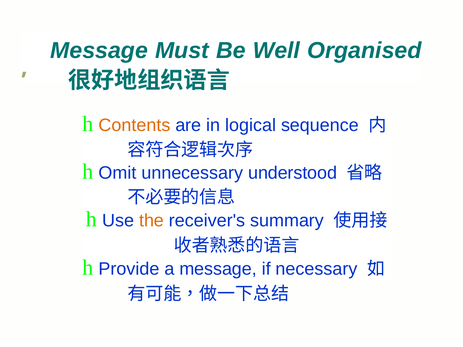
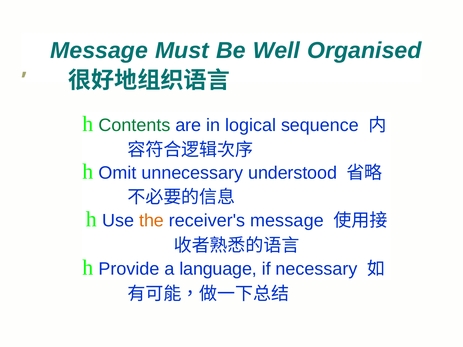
Contents colour: orange -> green
receiver's summary: summary -> message
a message: message -> language
